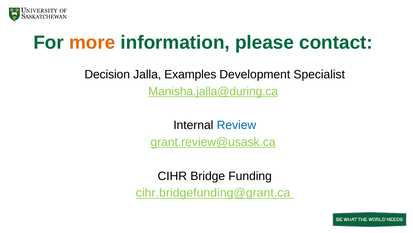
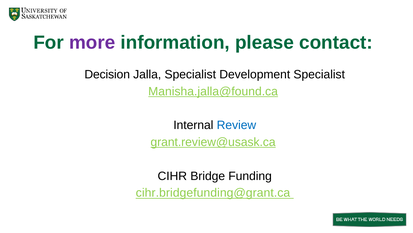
more colour: orange -> purple
Jalla Examples: Examples -> Specialist
Manisha.jalla@during.ca: Manisha.jalla@during.ca -> Manisha.jalla@found.ca
